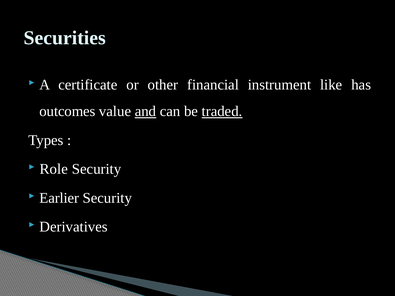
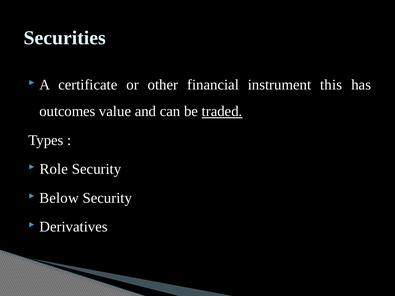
like: like -> this
and underline: present -> none
Earlier: Earlier -> Below
